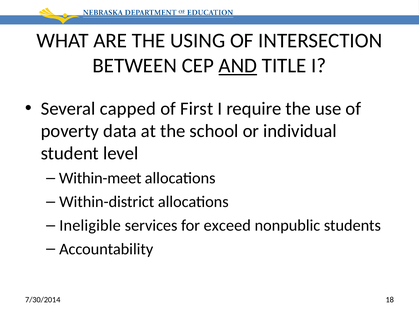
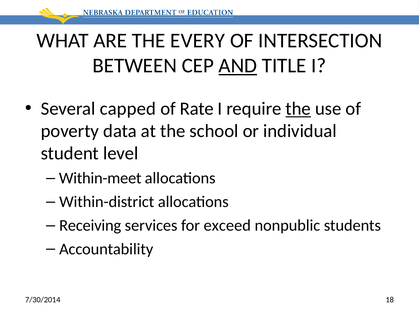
USING: USING -> EVERY
First: First -> Rate
the at (298, 109) underline: none -> present
Ineligible: Ineligible -> Receiving
